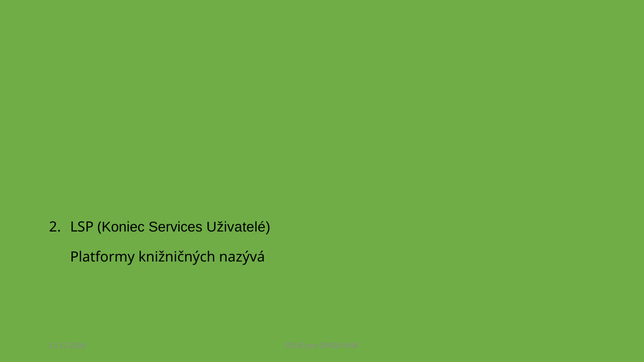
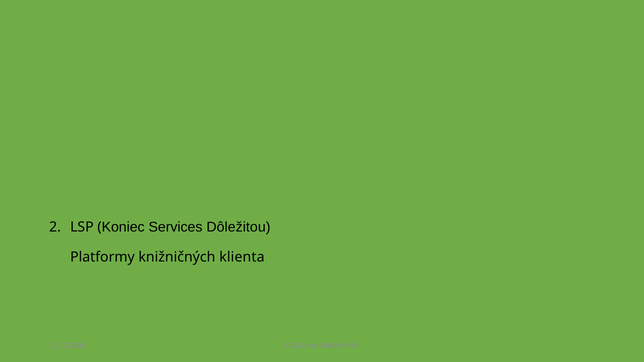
Uživatelé: Uživatelé -> Dôležitou
nazývá: nazývá -> klienta
